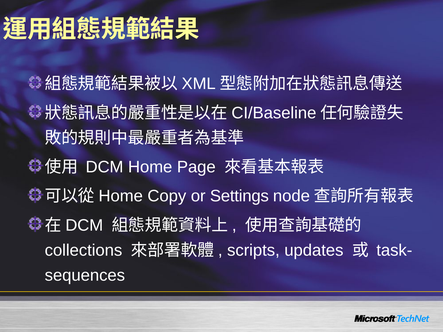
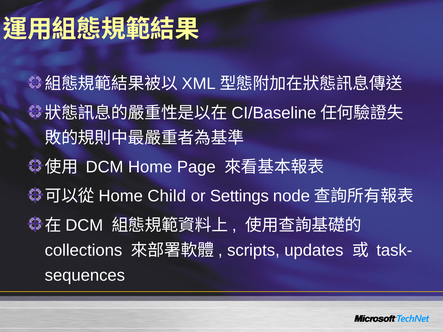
Copy: Copy -> Child
